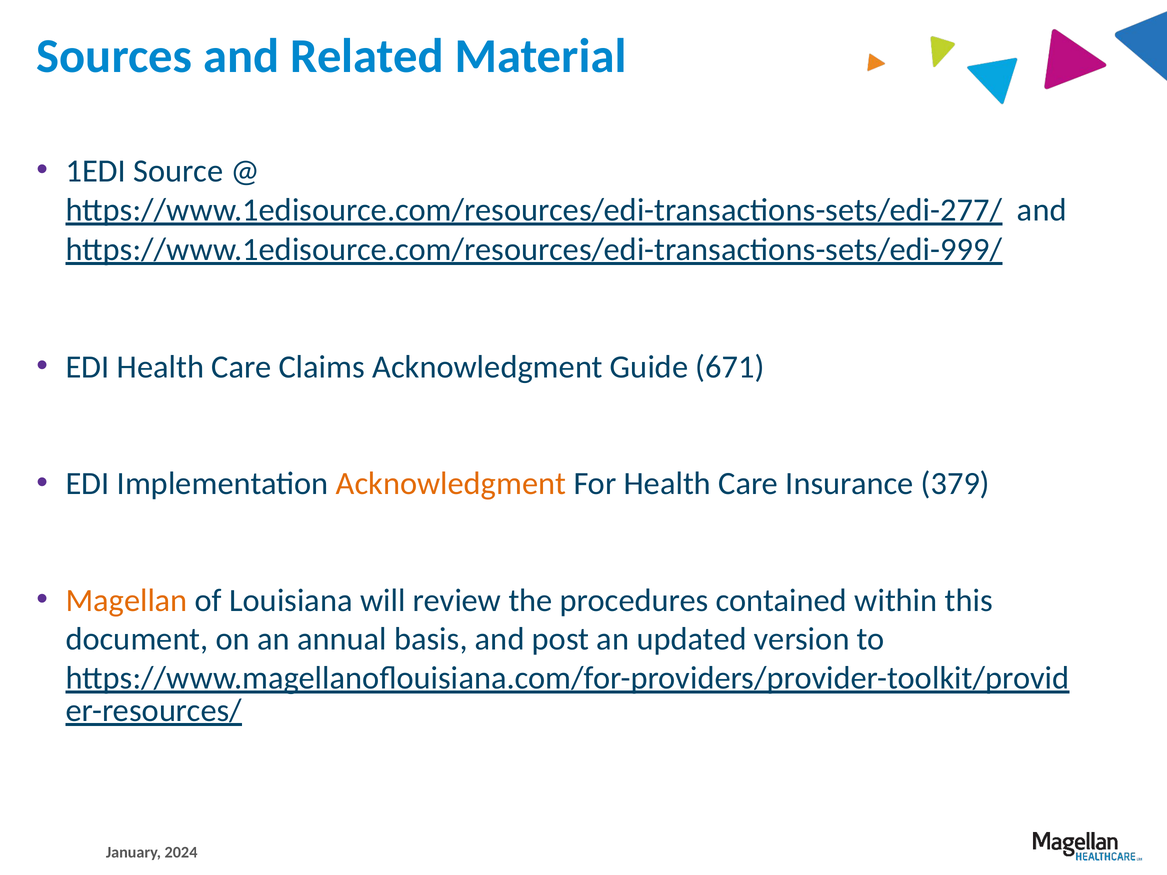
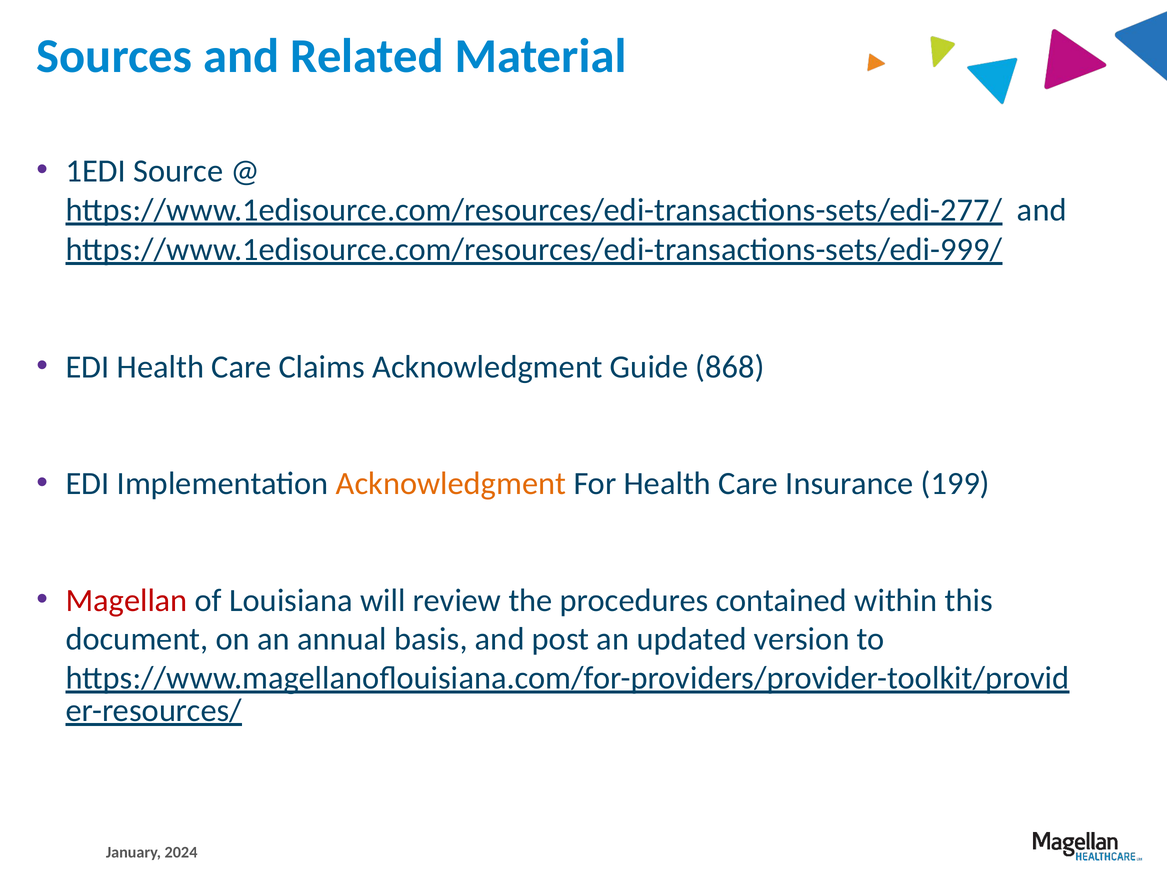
671: 671 -> 868
379: 379 -> 199
Magellan colour: orange -> red
